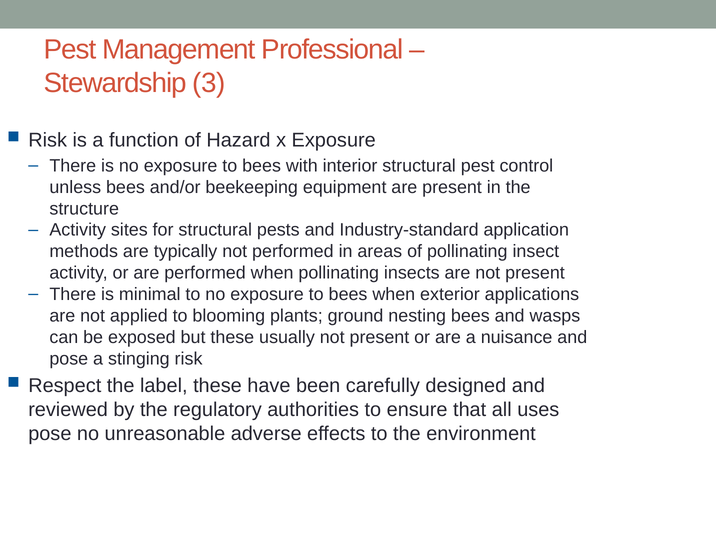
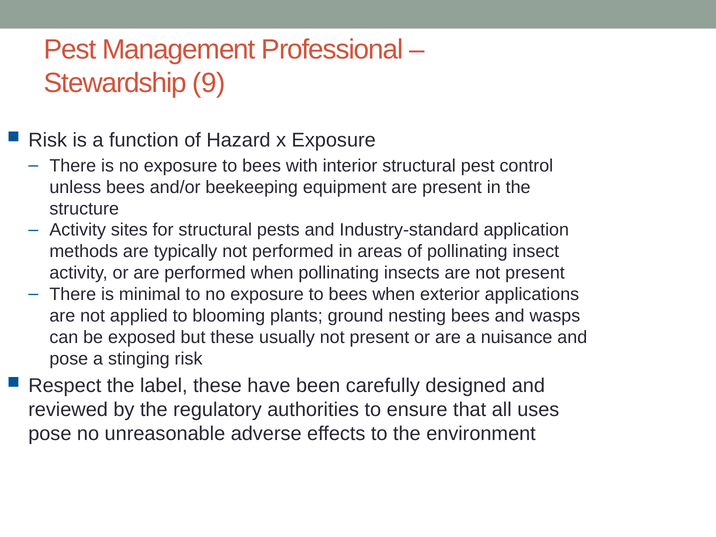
3: 3 -> 9
